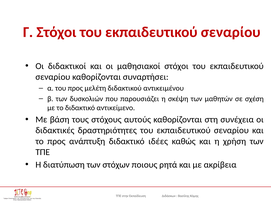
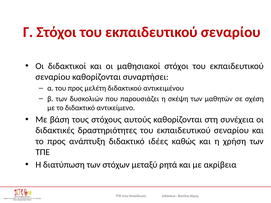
ποιους: ποιους -> μεταξύ
